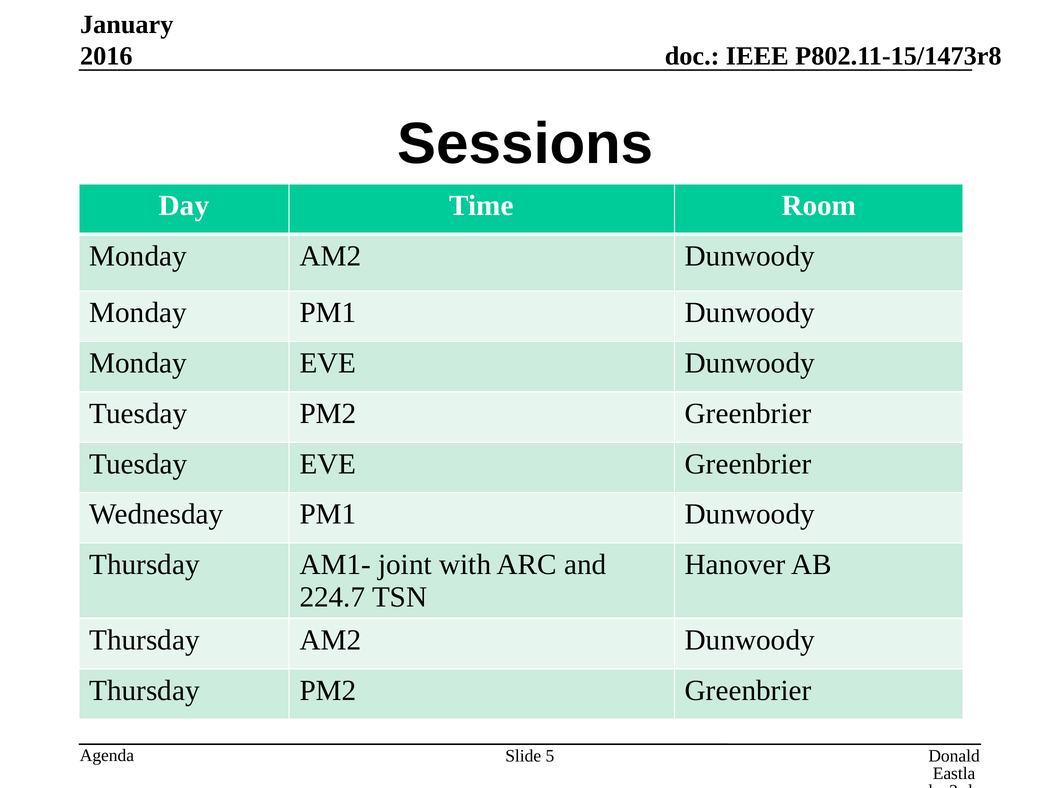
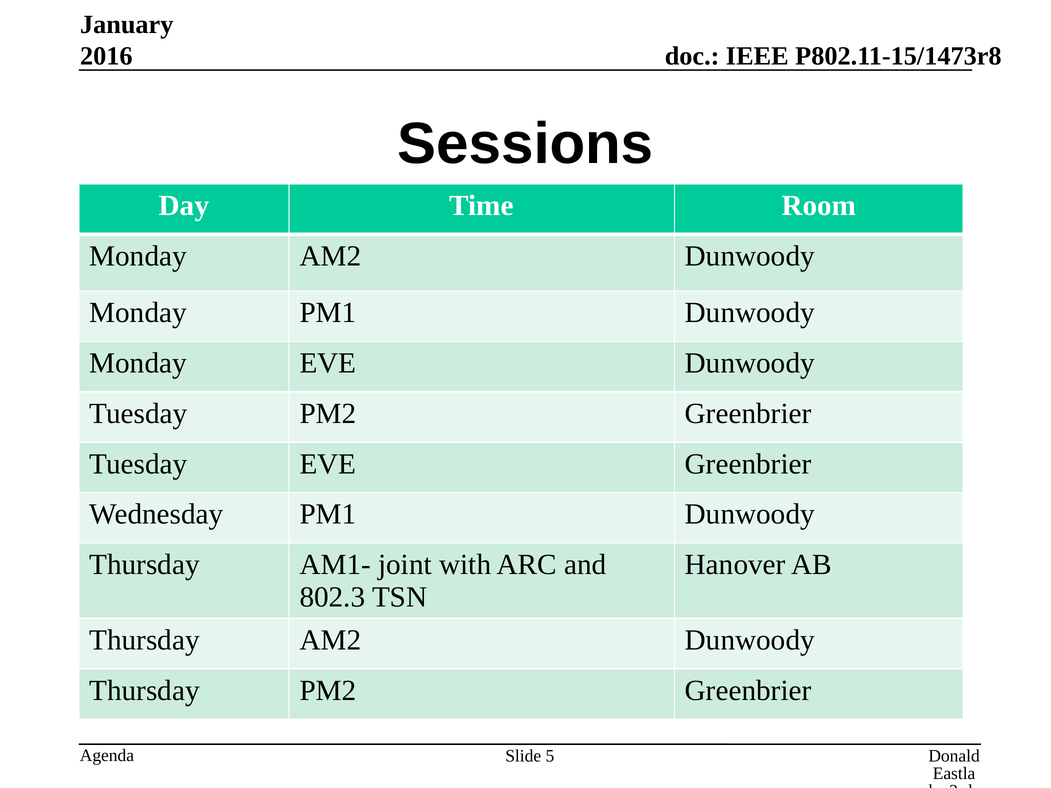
224.7: 224.7 -> 802.3
